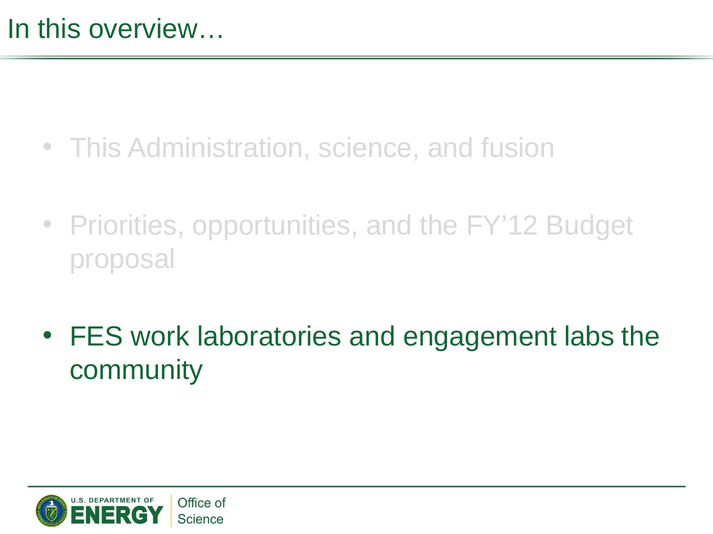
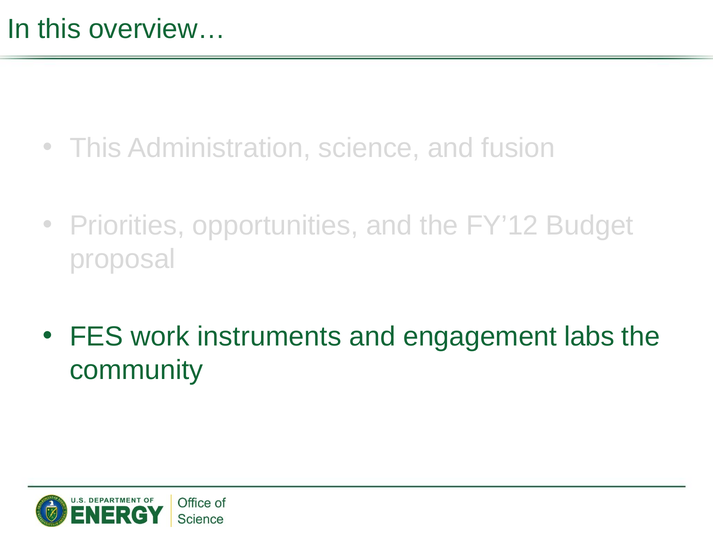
laboratories: laboratories -> instruments
